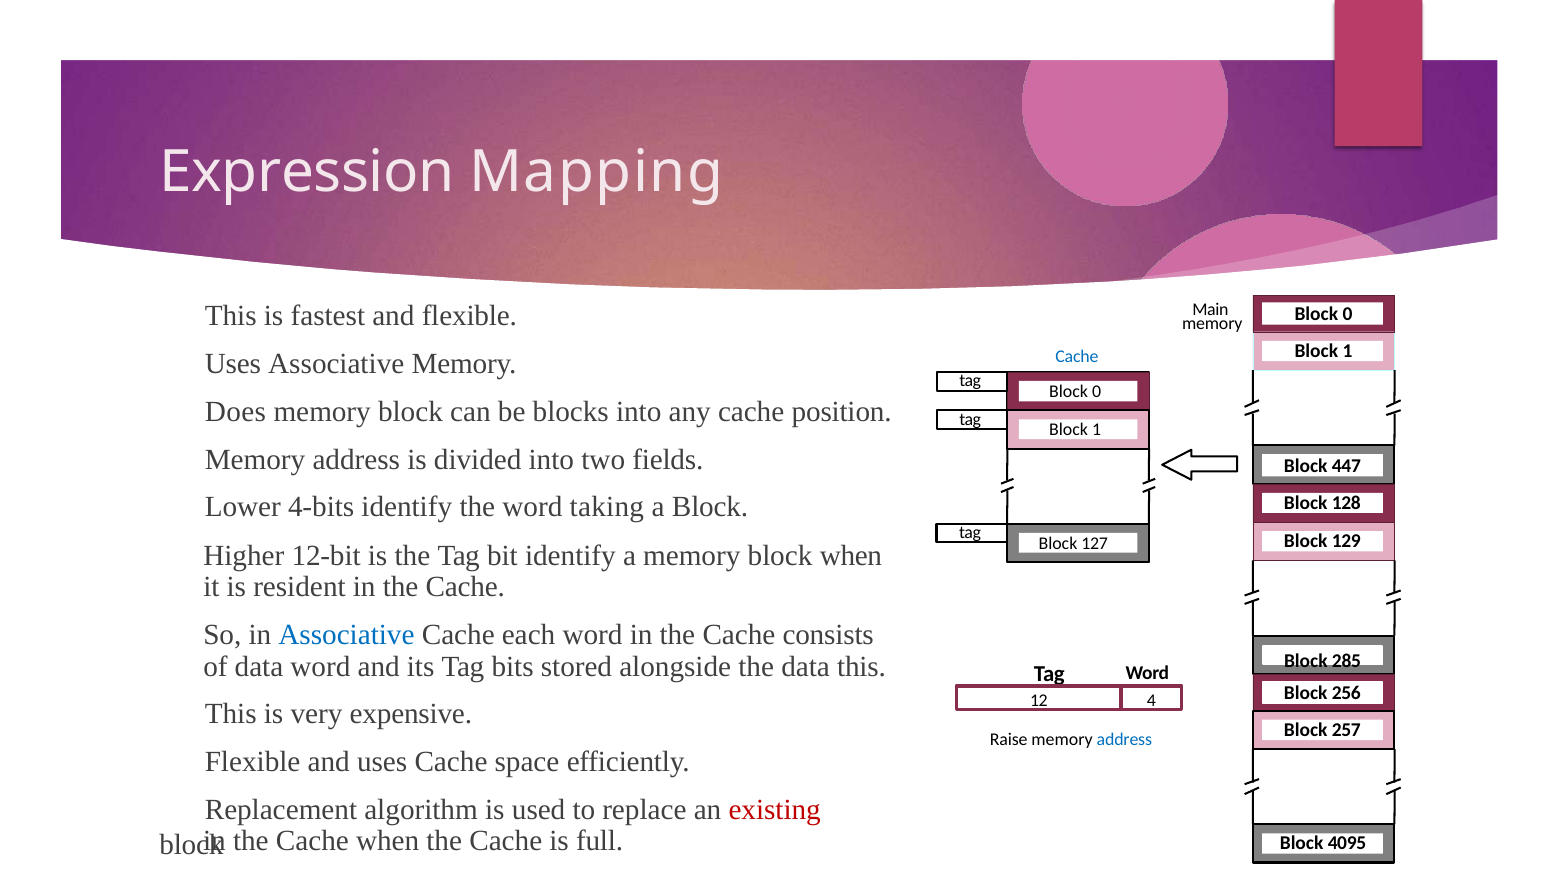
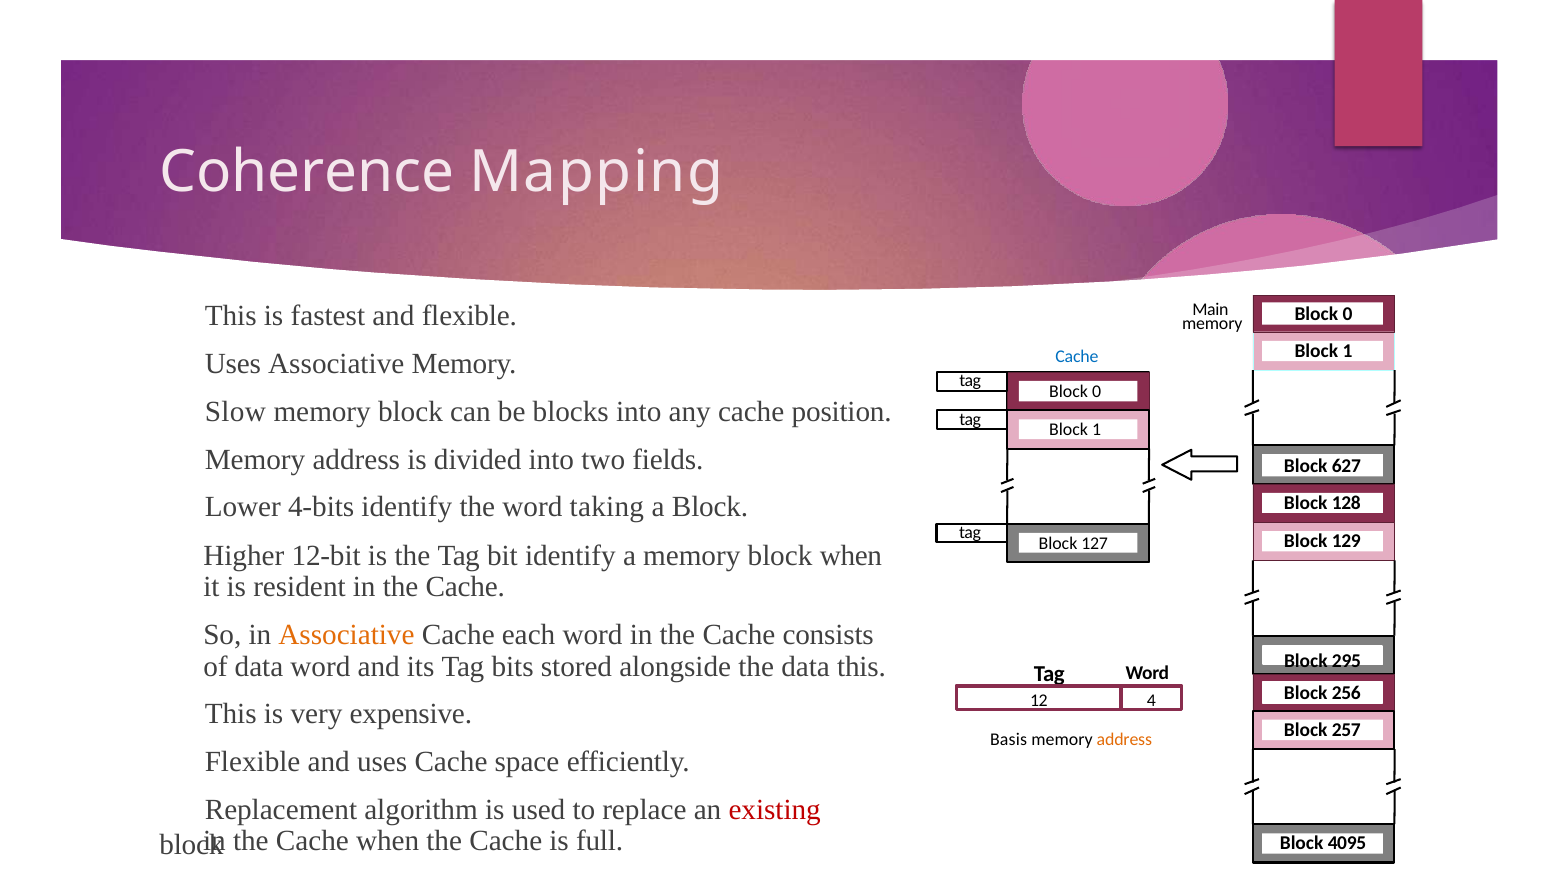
Expression: Expression -> Coherence
Does: Does -> Slow
447: 447 -> 627
Associative at (346, 635) colour: blue -> orange
285: 285 -> 295
Raise: Raise -> Basis
address at (1124, 740) colour: blue -> orange
